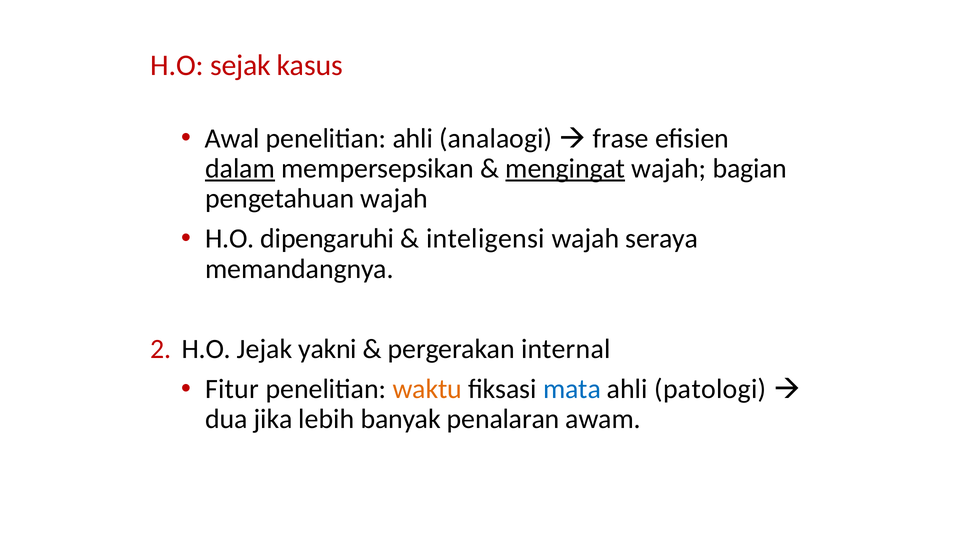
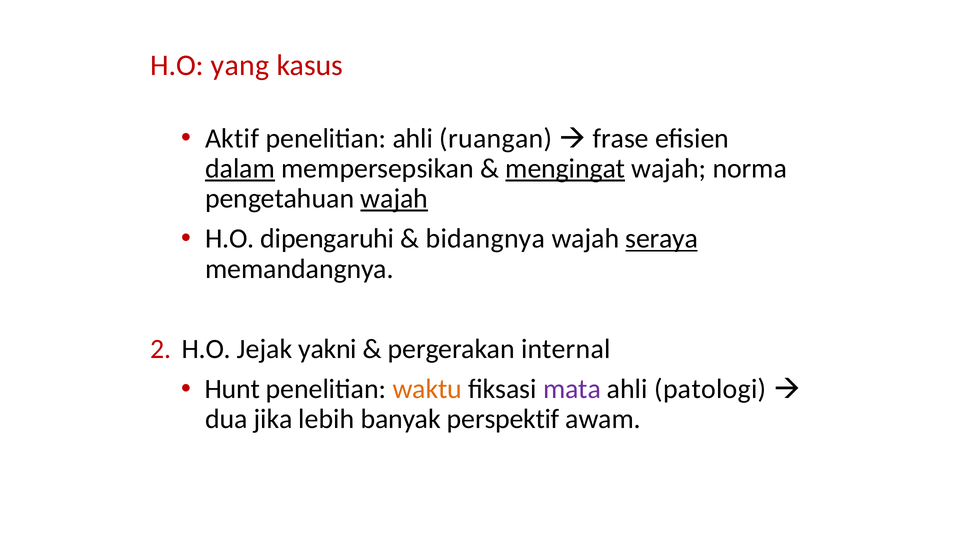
sejak: sejak -> yang
Awal: Awal -> Aktif
analaogi: analaogi -> ruangan
bagian: bagian -> norma
wajah at (394, 198) underline: none -> present
inteligensi: inteligensi -> bidangnya
seraya underline: none -> present
Fitur: Fitur -> Hunt
mata colour: blue -> purple
penalaran: penalaran -> perspektif
